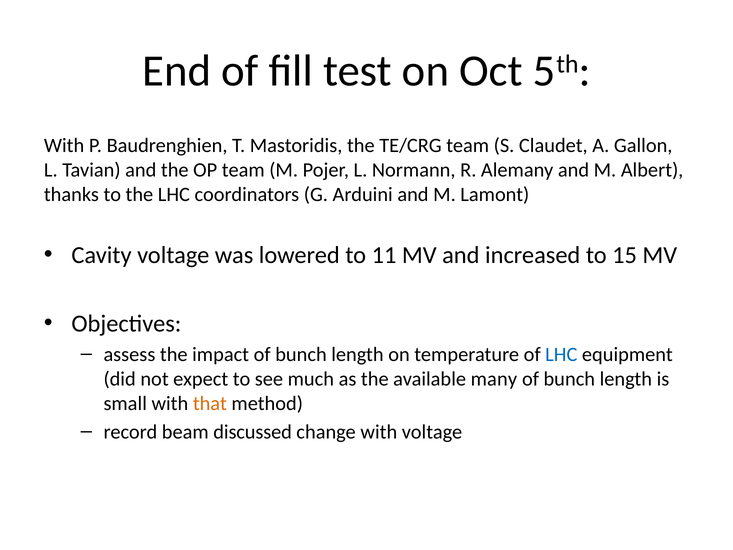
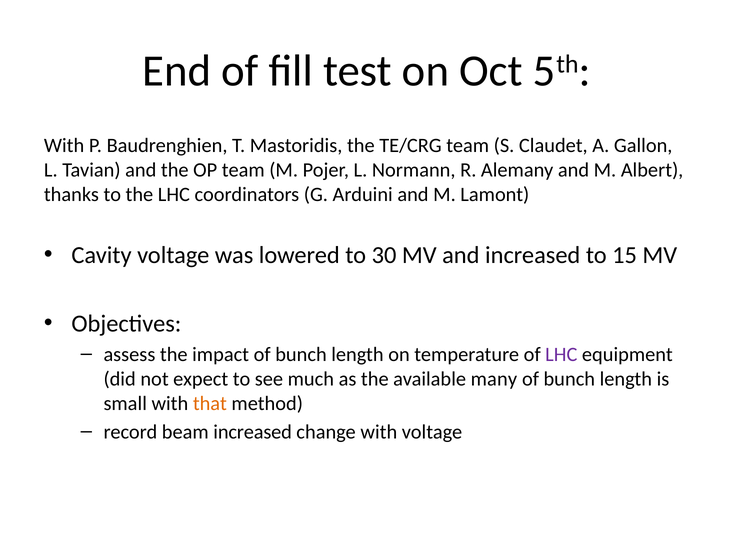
11: 11 -> 30
LHC at (561, 354) colour: blue -> purple
beam discussed: discussed -> increased
